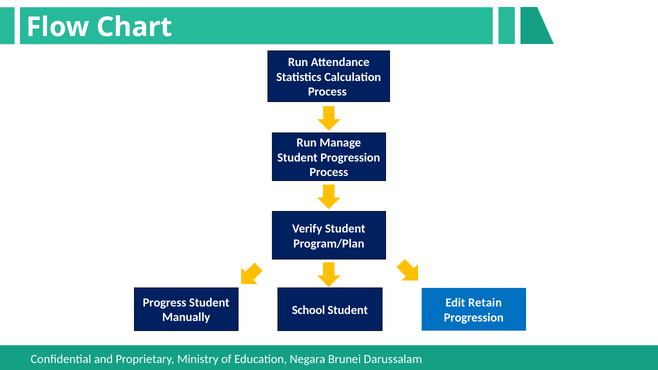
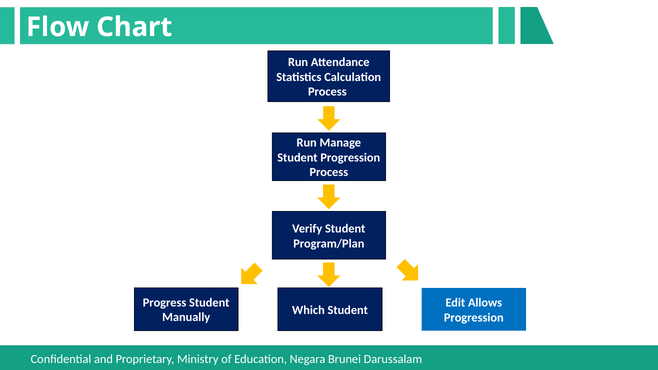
Retain: Retain -> Allows
School: School -> Which
